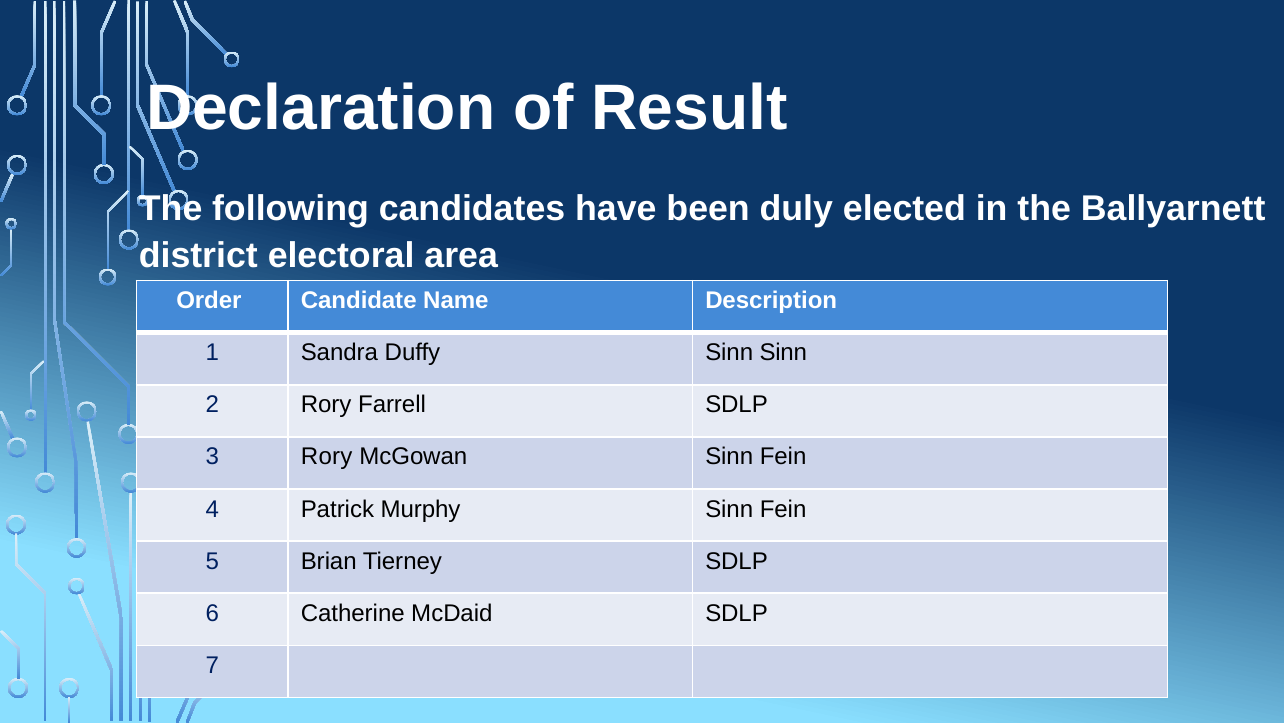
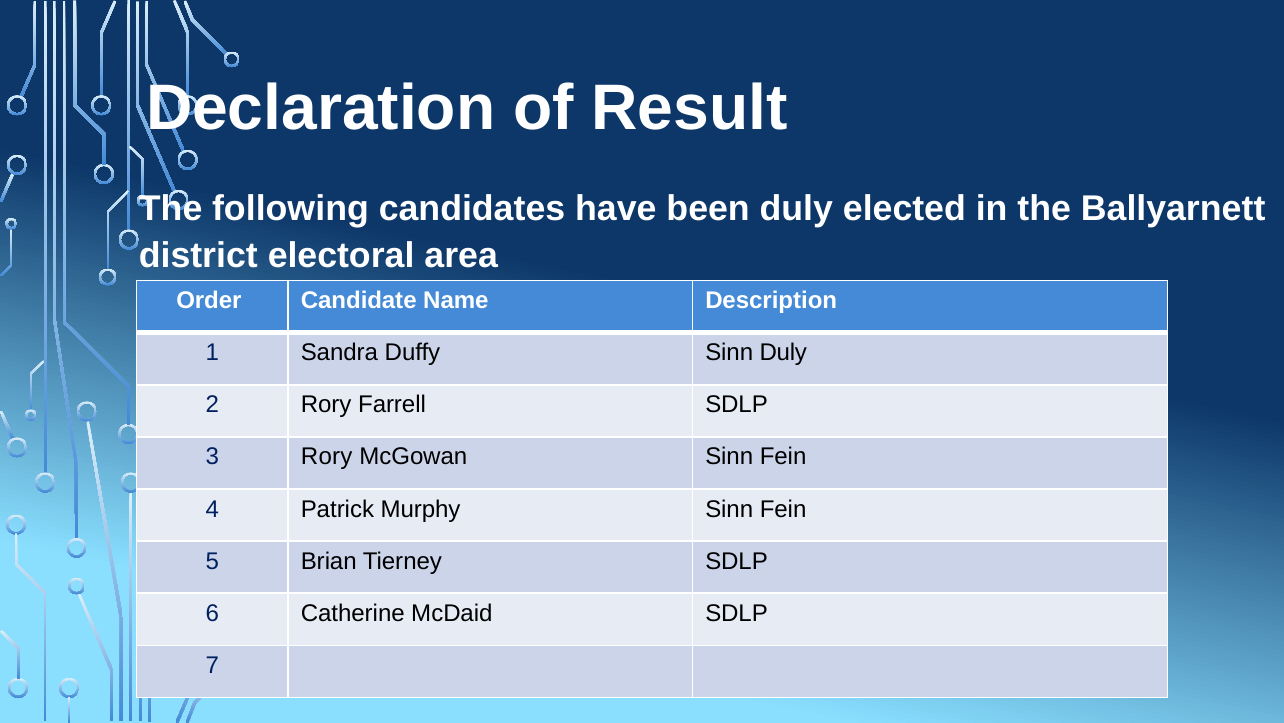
Sinn Sinn: Sinn -> Duly
